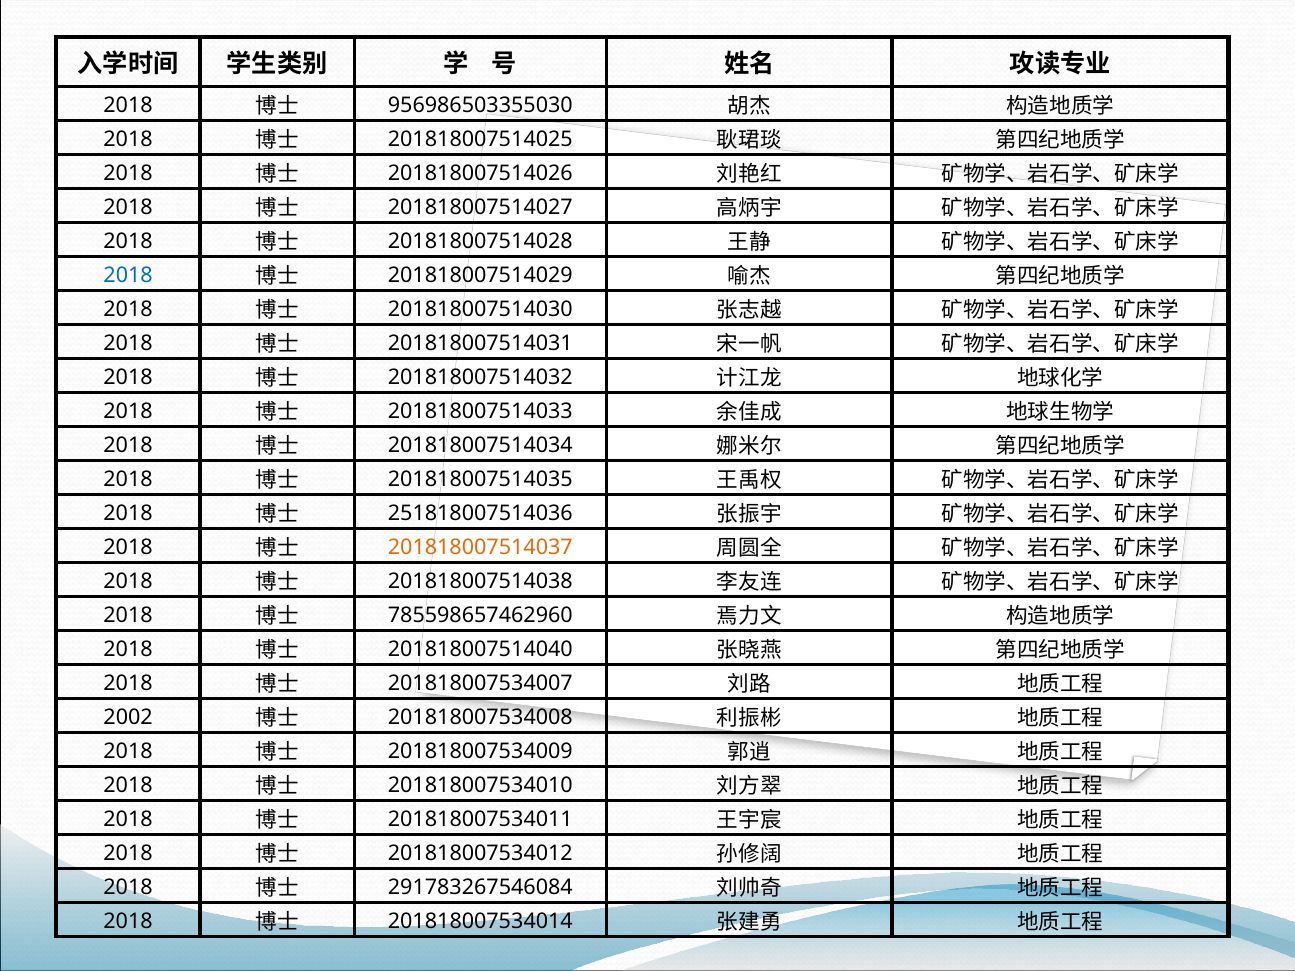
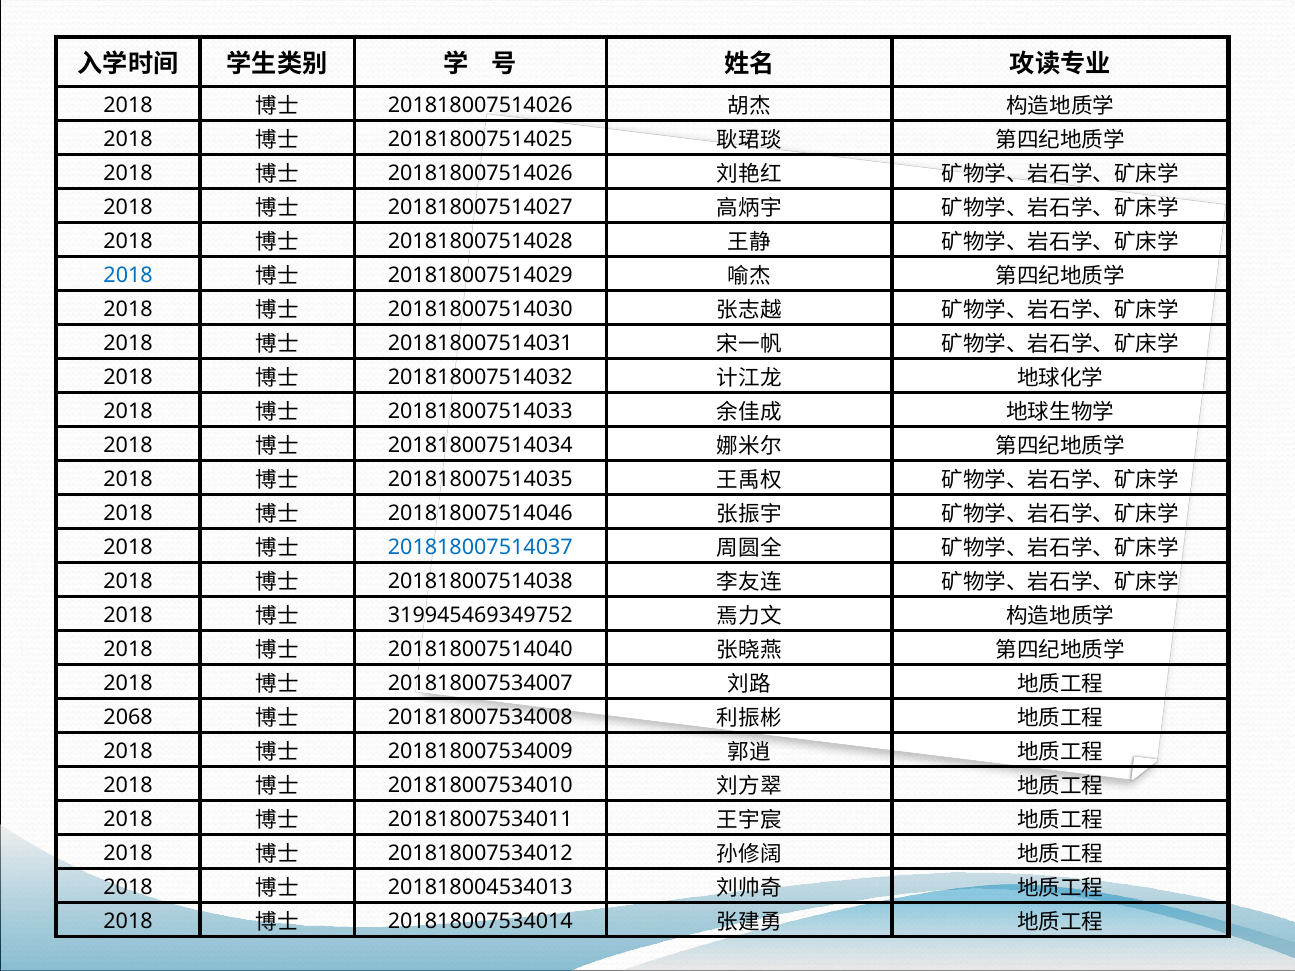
956986503355030 at (480, 105): 956986503355030 -> 201818007514026
251818007514036: 251818007514036 -> 201818007514046
201818007514037 colour: orange -> blue
785598657462960: 785598657462960 -> 319945469349752
2002: 2002 -> 2068
291783267546084: 291783267546084 -> 201818004534013
